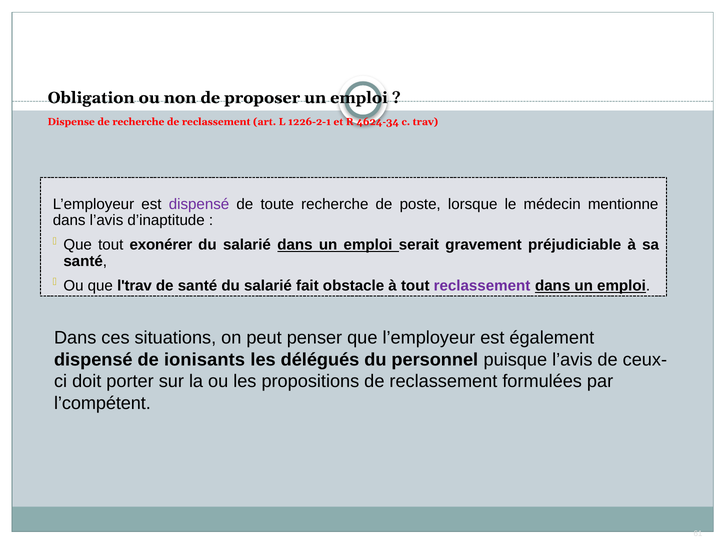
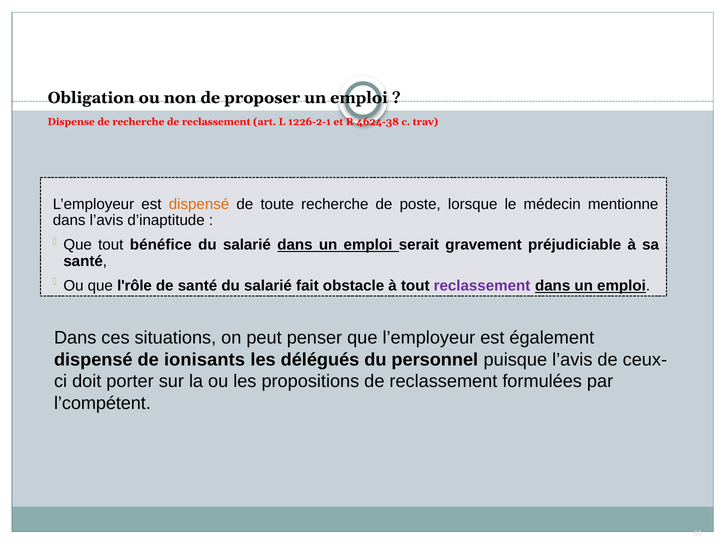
4624-34: 4624-34 -> 4624-38
dispensé at (199, 204) colour: purple -> orange
exonérer: exonérer -> bénéfice
l'trav: l'trav -> l'rôle
